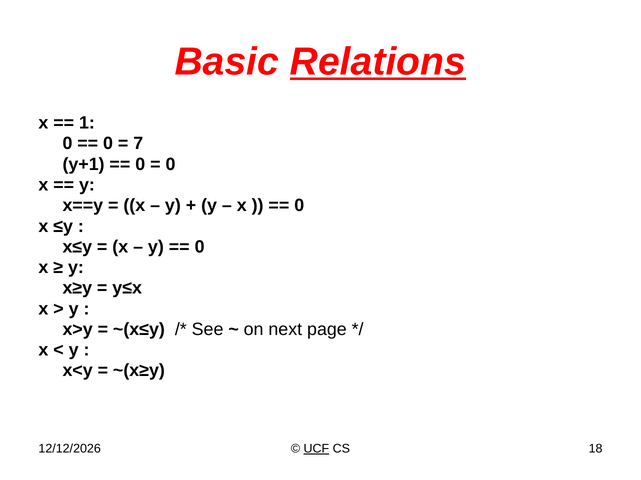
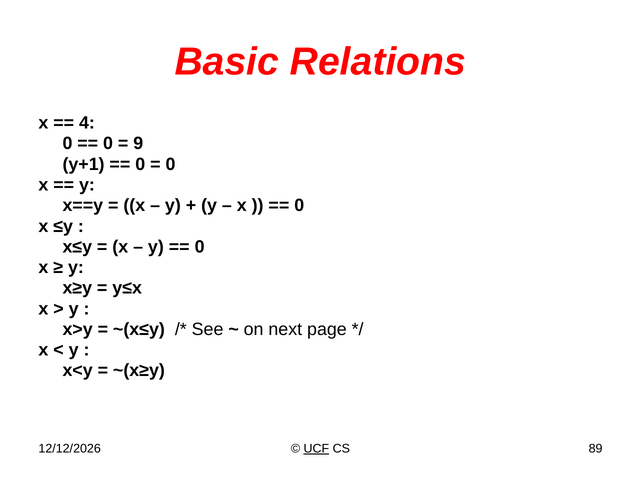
Relations underline: present -> none
1: 1 -> 4
7: 7 -> 9
18: 18 -> 89
